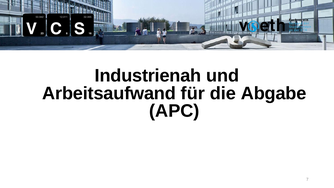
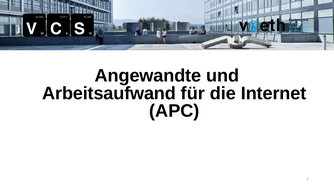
Industrienah: Industrienah -> Angewandte
Abgabe: Abgabe -> Internet
